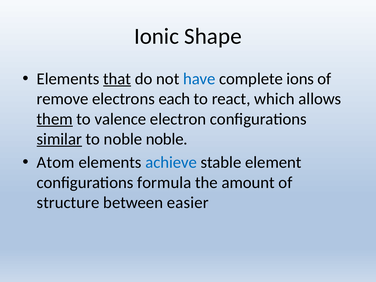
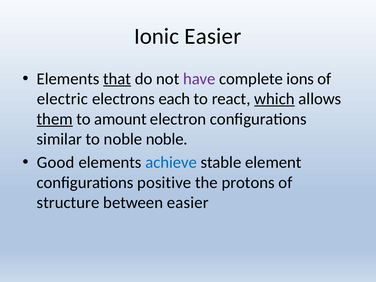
Ionic Shape: Shape -> Easier
have colour: blue -> purple
remove: remove -> electric
which underline: none -> present
valence: valence -> amount
similar underline: present -> none
Atom: Atom -> Good
formula: formula -> positive
amount: amount -> protons
